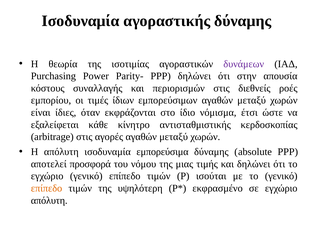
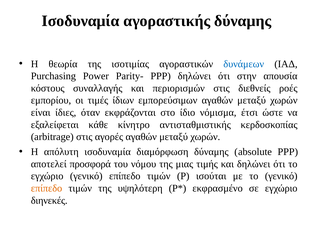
δυνάμεων colour: purple -> blue
εμπορεύσιμα: εμπορεύσιμα -> διαμόρφωση
απόλυτη at (49, 200): απόλυτη -> διηνεκές
